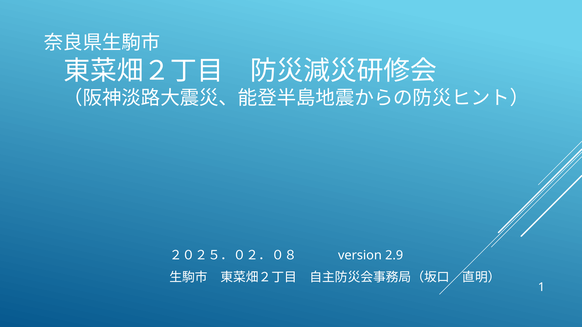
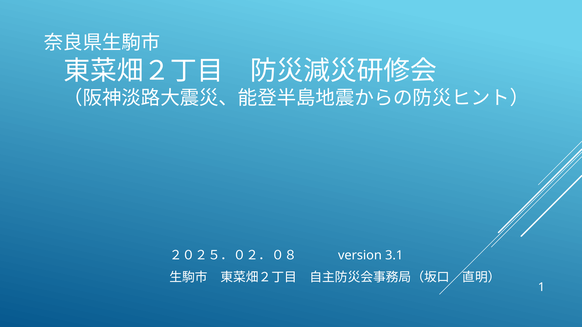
2.9: 2.9 -> 3.1
